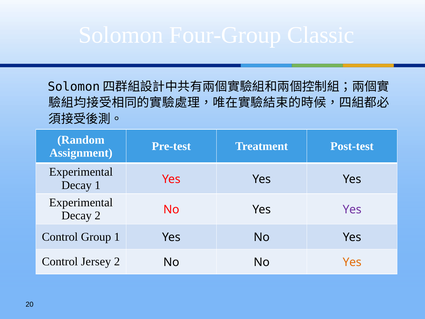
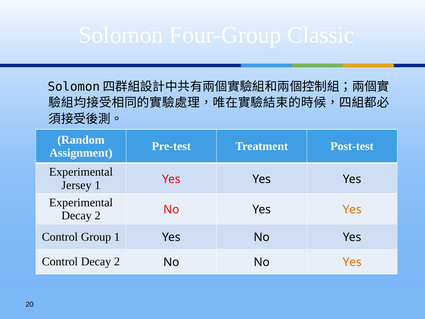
Decay at (77, 185): Decay -> Jersey
Yes at (352, 210) colour: purple -> orange
Control Jersey: Jersey -> Decay
